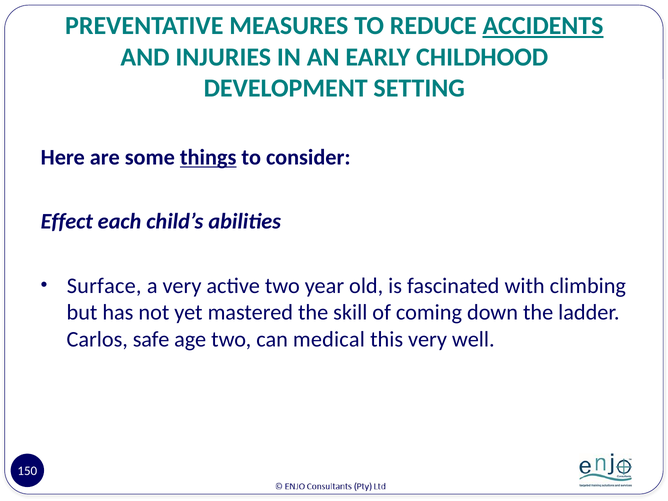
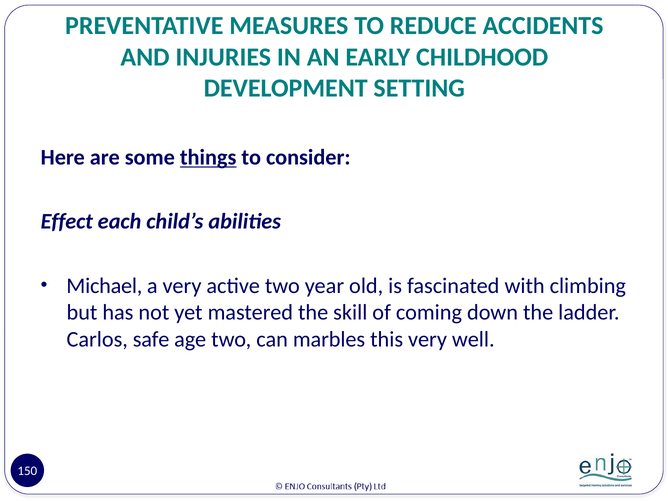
ACCIDENTS underline: present -> none
Surface: Surface -> Michael
medical: medical -> marbles
